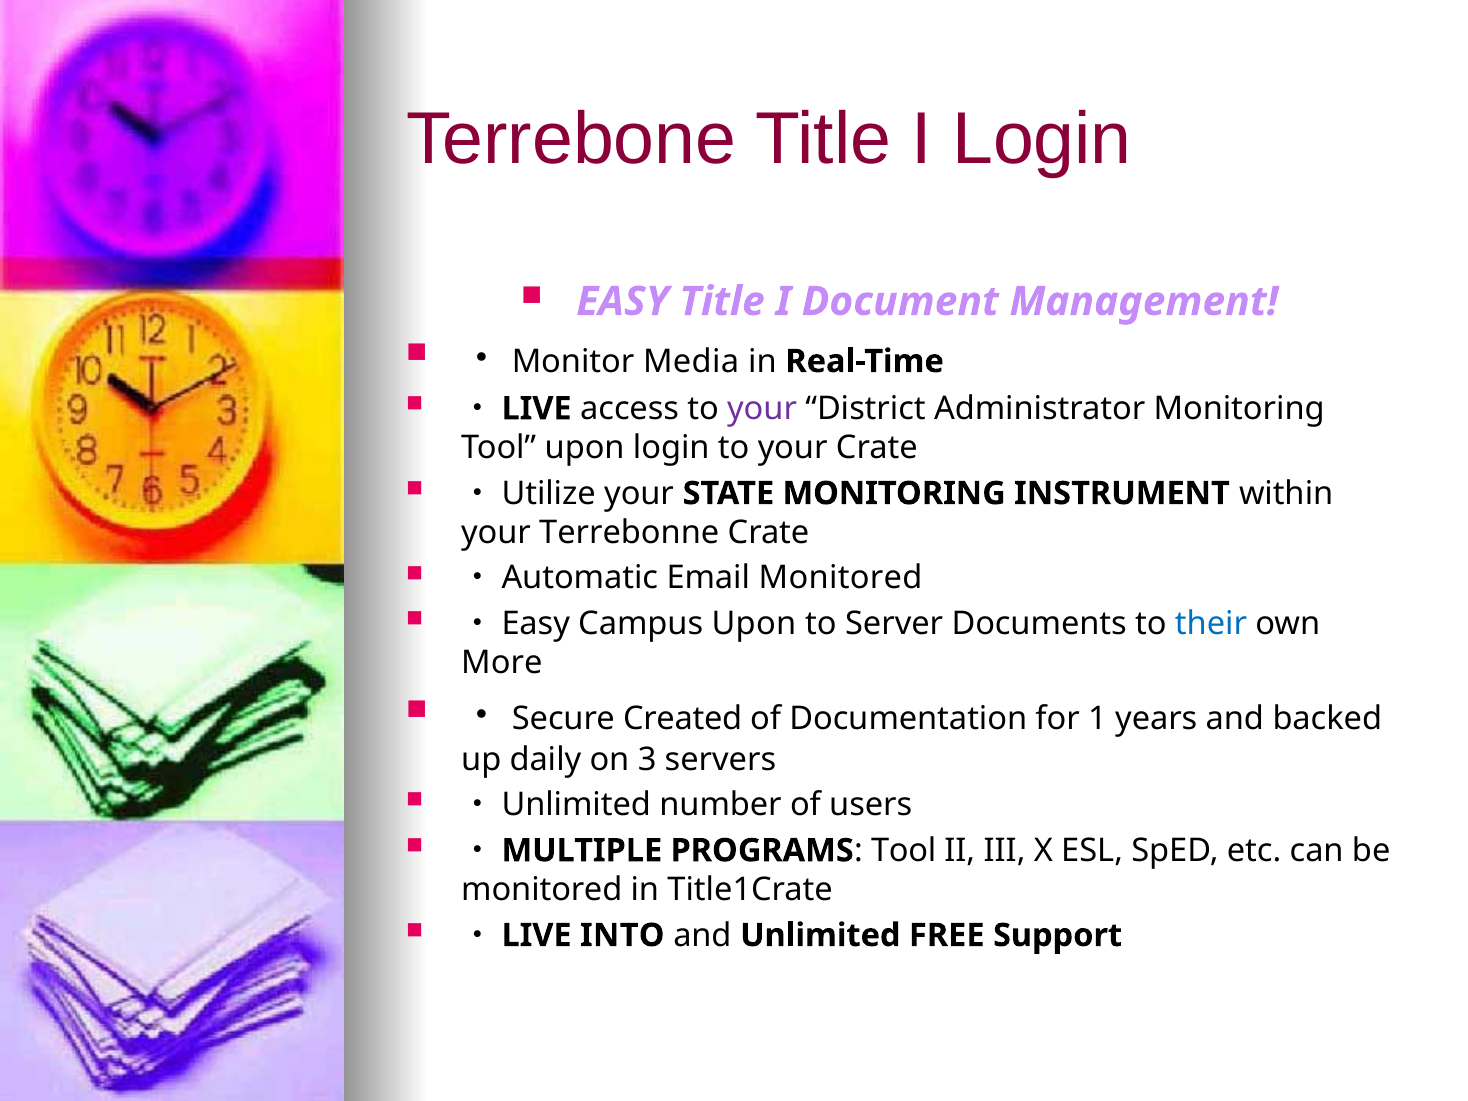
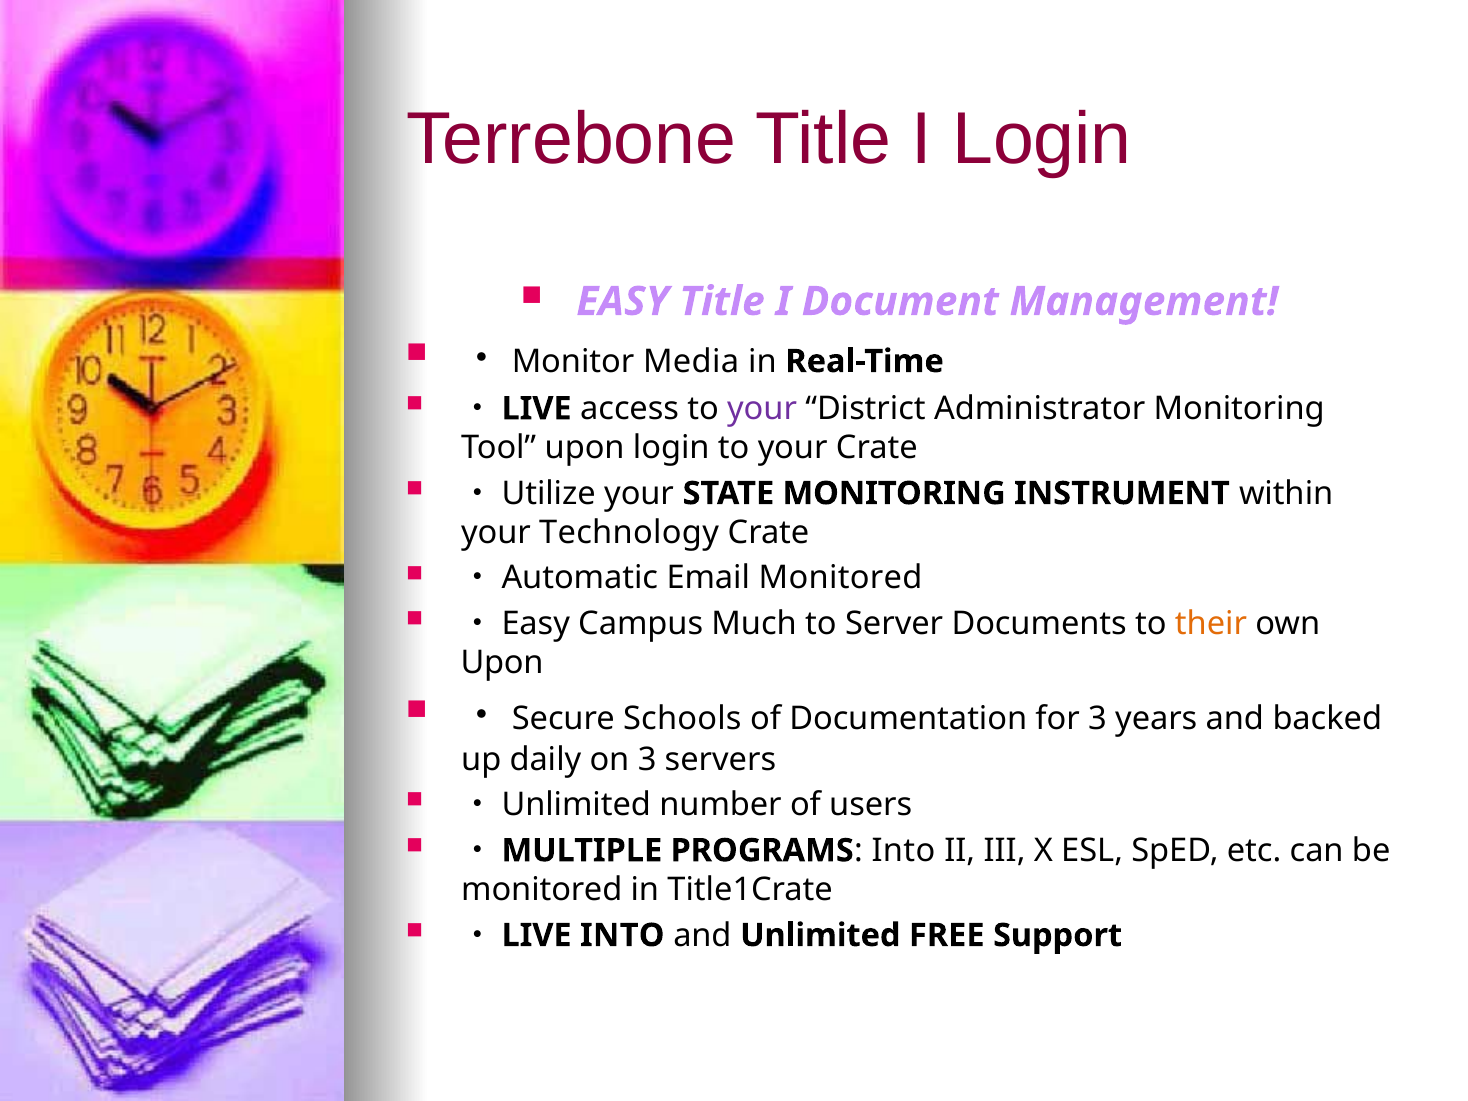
Terrebonne: Terrebonne -> Technology
Campus Upon: Upon -> Much
their colour: blue -> orange
More at (502, 663): More -> Upon
Created: Created -> Schools
for 1: 1 -> 3
PROGRAMS Tool: Tool -> Into
